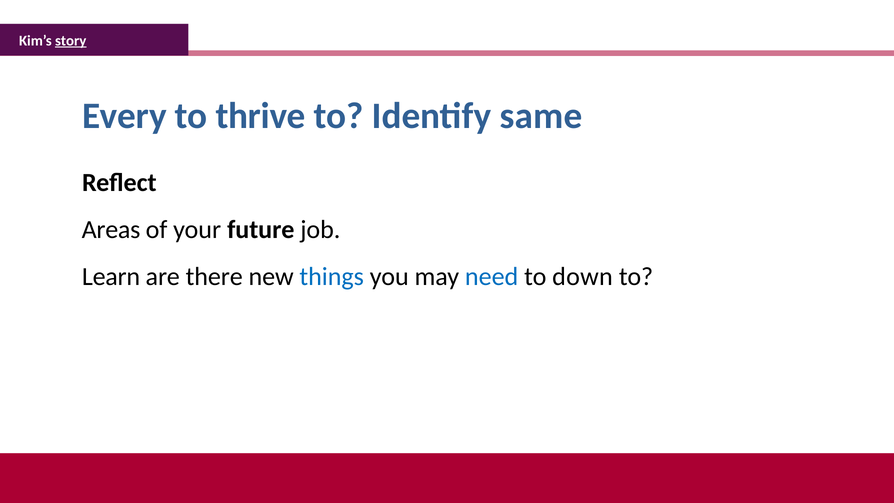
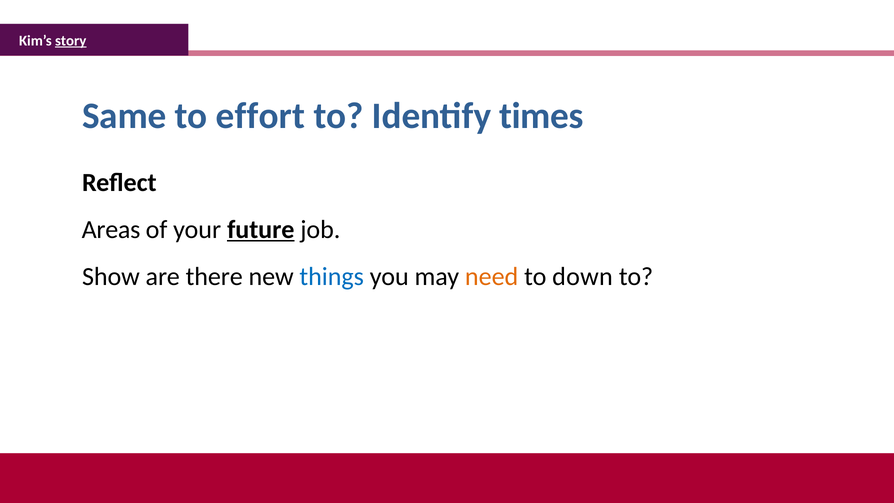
Every: Every -> Same
thrive: thrive -> effort
same: same -> times
future underline: none -> present
Learn: Learn -> Show
need colour: blue -> orange
